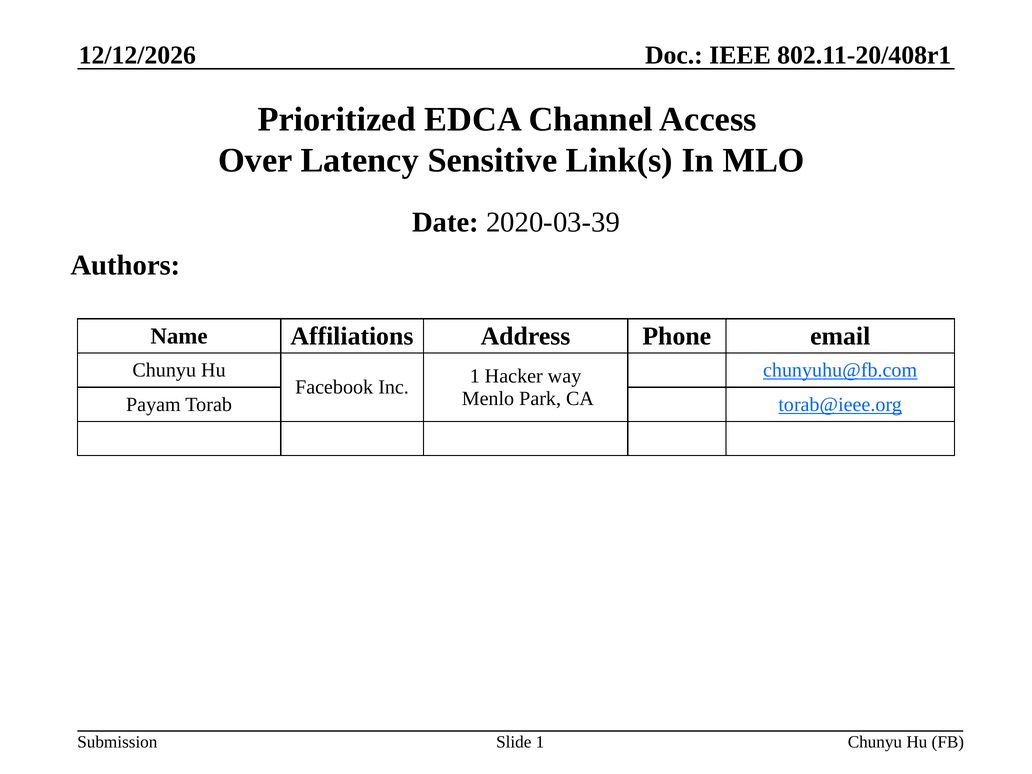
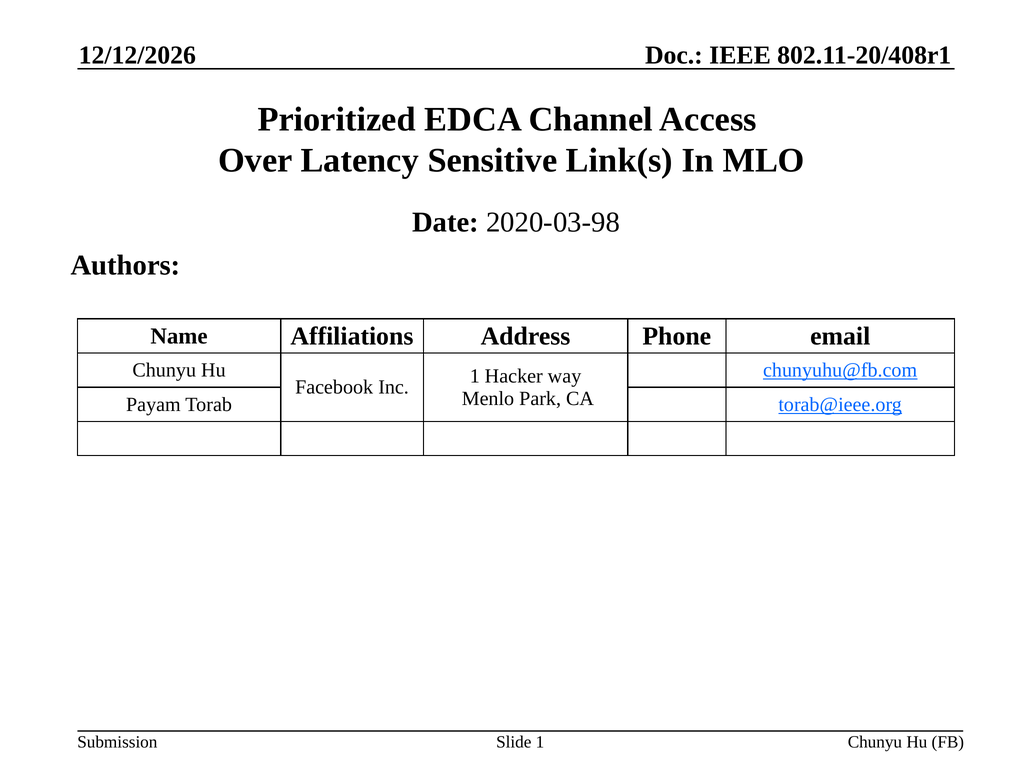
2020-03-39: 2020-03-39 -> 2020-03-98
